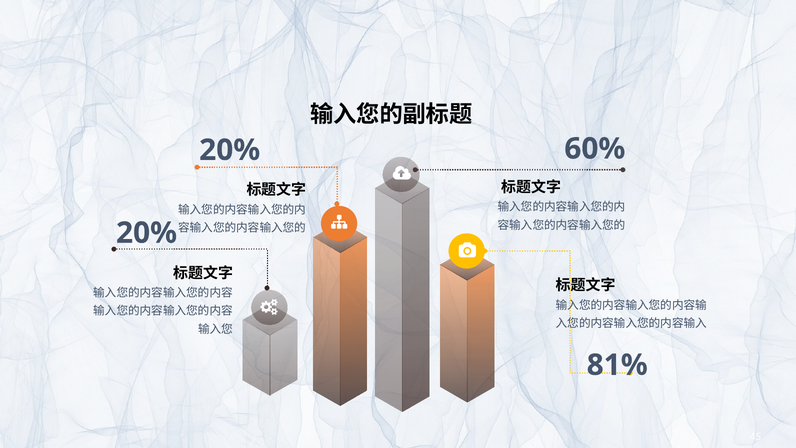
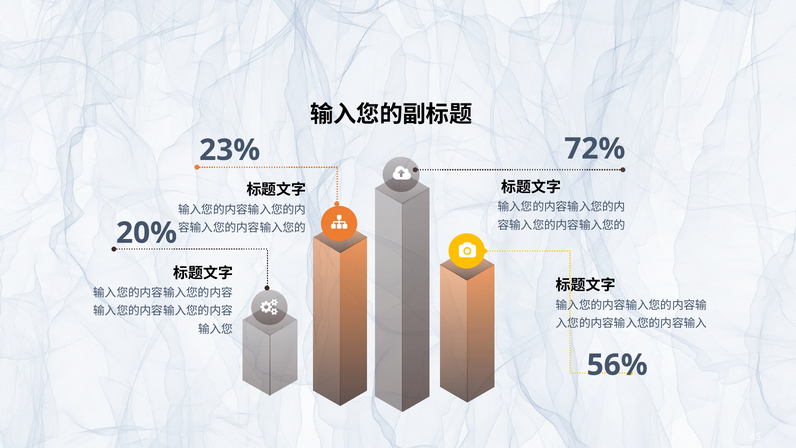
60%: 60% -> 72%
20% at (230, 150): 20% -> 23%
81%: 81% -> 56%
